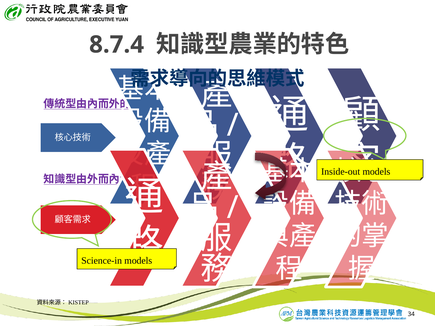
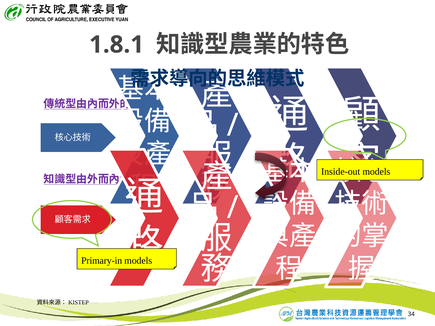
8.7.4: 8.7.4 -> 1.8.1
Science-in: Science-in -> Primary-in
